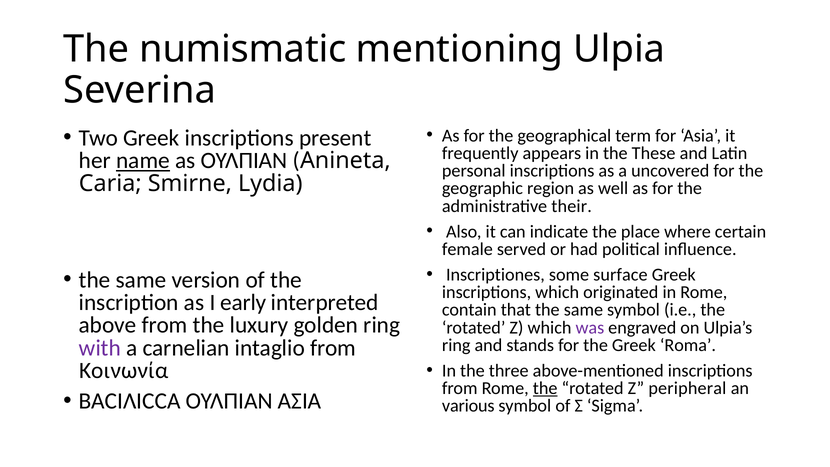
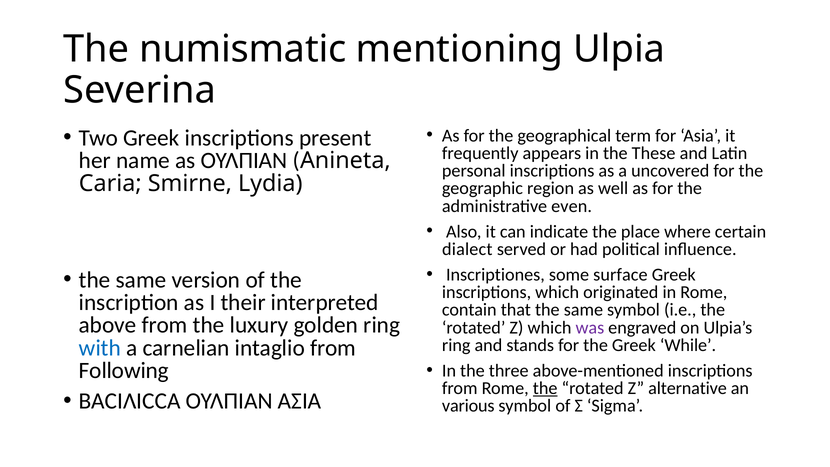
name underline: present -> none
their: their -> even
female: female -> dialect
early: early -> their
Roma: Roma -> While
with colour: purple -> blue
Κοινωνία: Κοινωνία -> Following
peripheral: peripheral -> alternative
